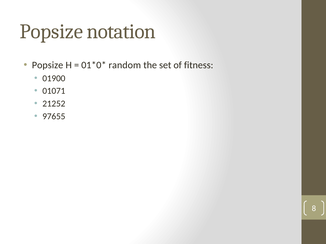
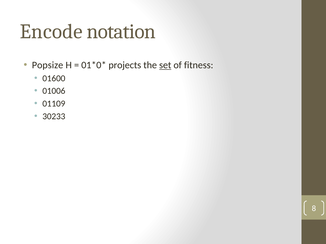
Popsize at (51, 32): Popsize -> Encode
random: random -> projects
set underline: none -> present
01900: 01900 -> 01600
01071: 01071 -> 01006
21252: 21252 -> 01109
97655: 97655 -> 30233
